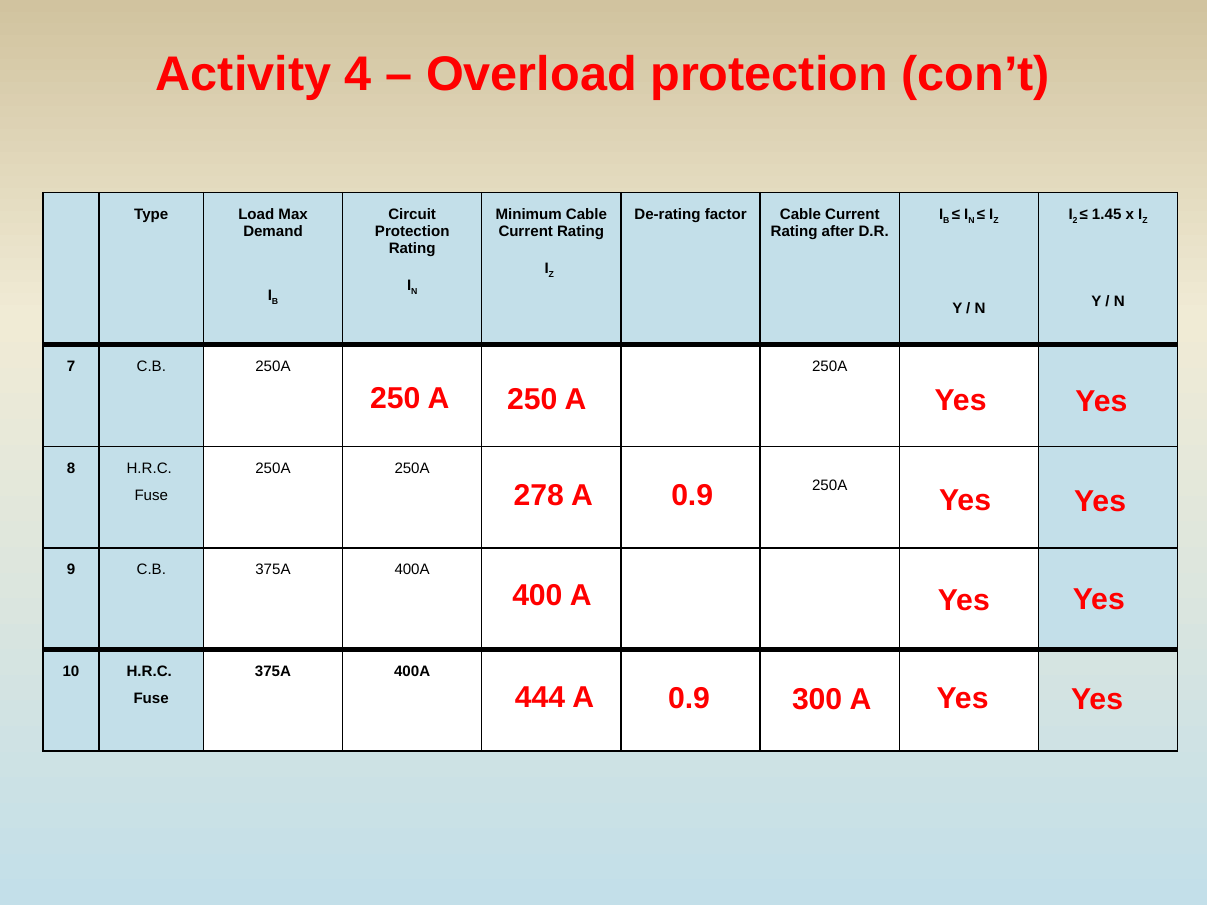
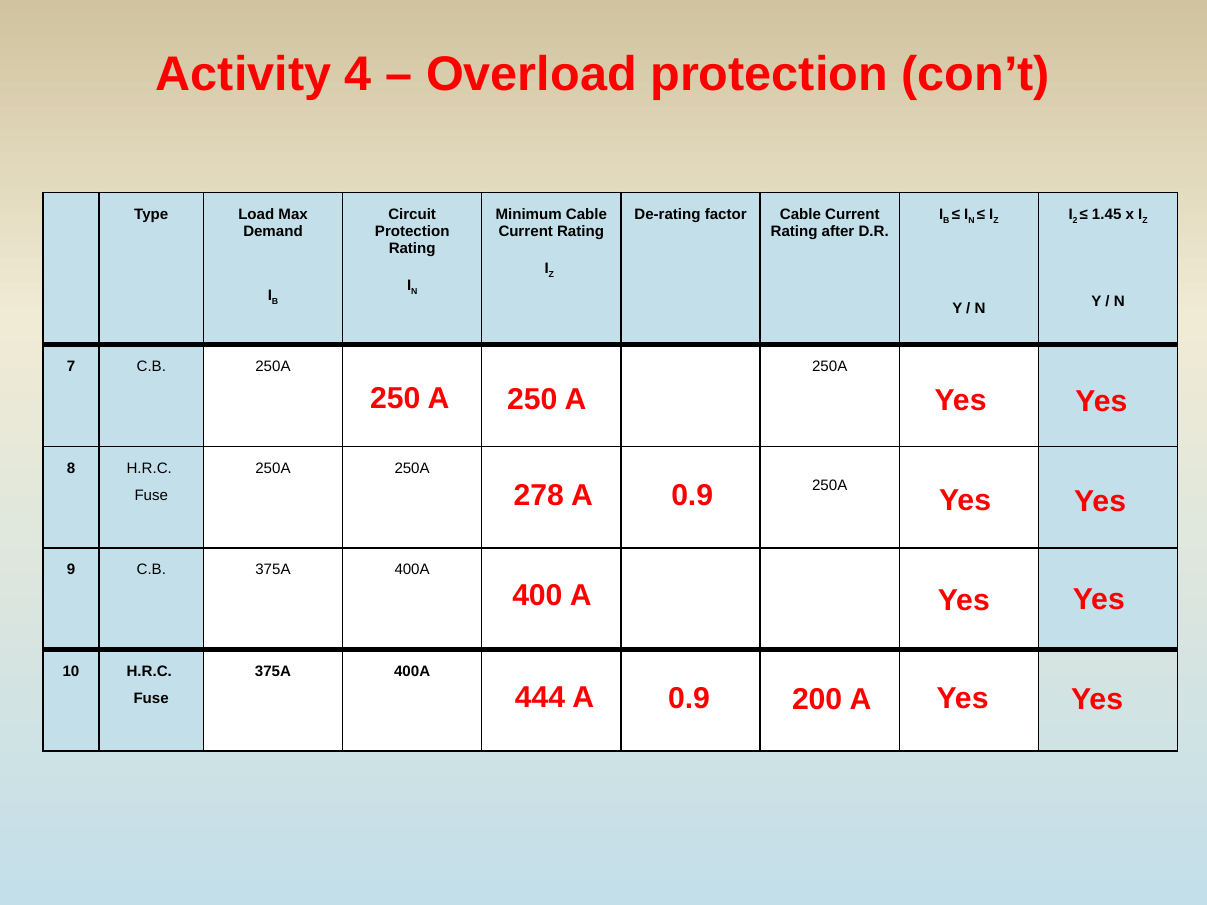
300: 300 -> 200
